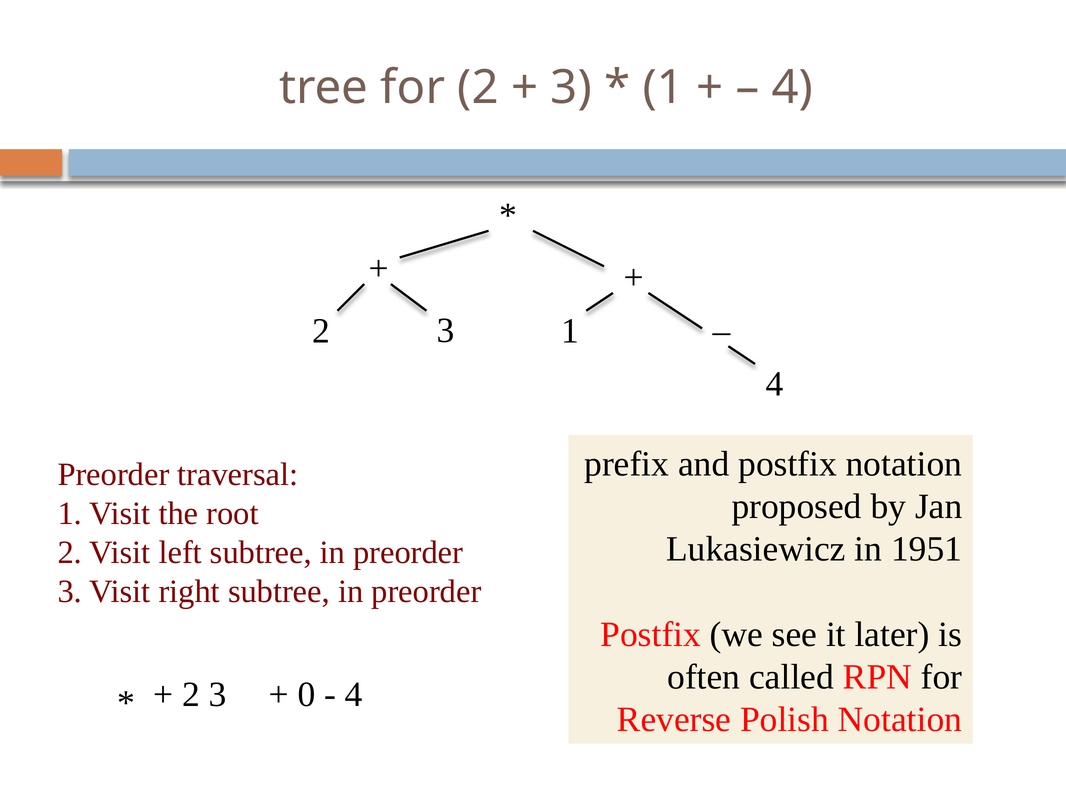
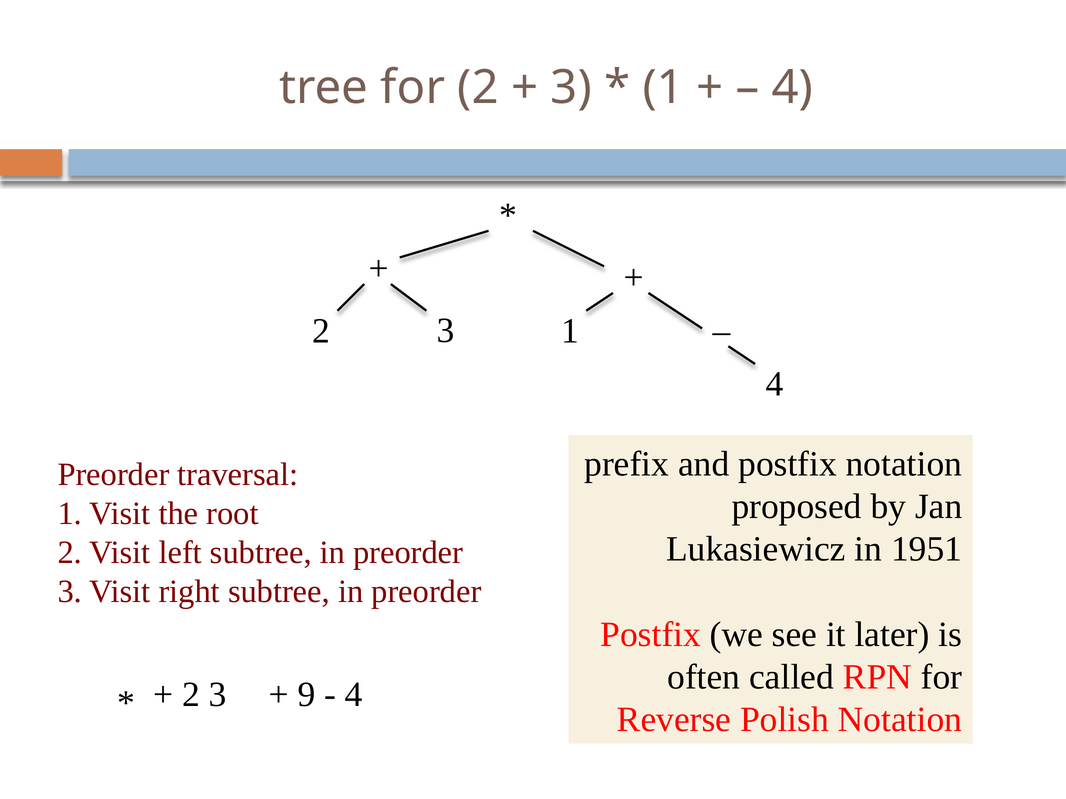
0: 0 -> 9
